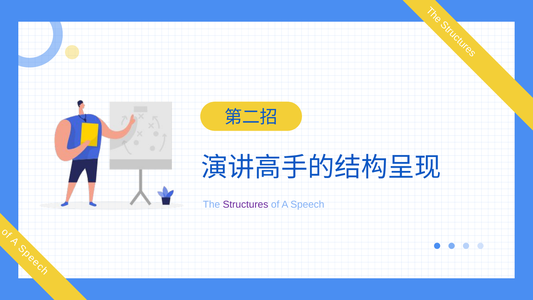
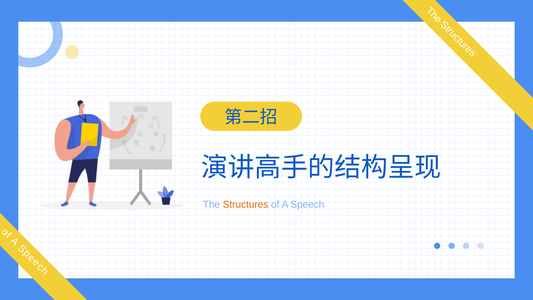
Structures colour: purple -> orange
